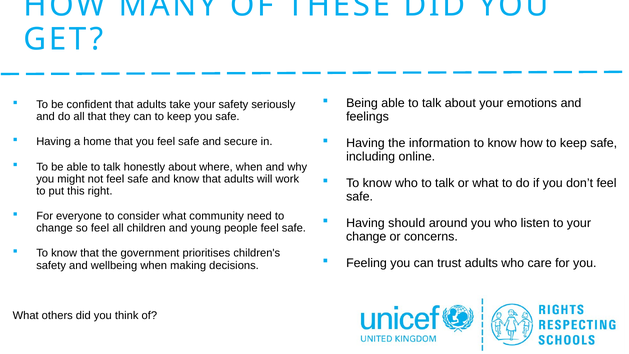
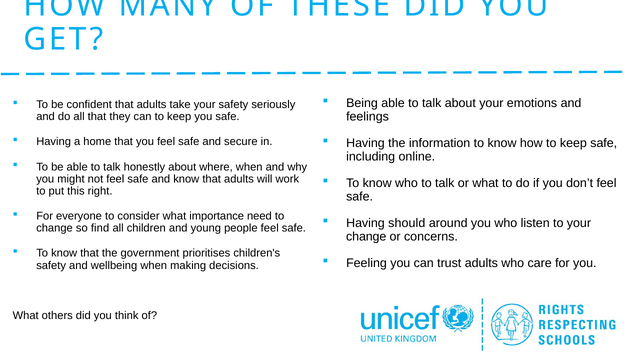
community: community -> importance
so feel: feel -> find
